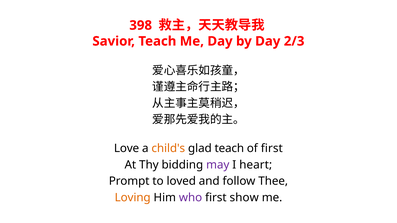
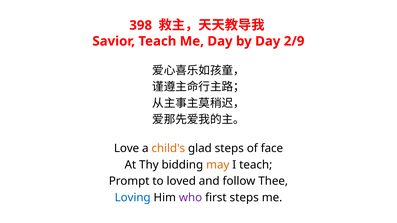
2/3: 2/3 -> 2/9
glad teach: teach -> steps
of first: first -> face
may colour: purple -> orange
I heart: heart -> teach
Loving colour: orange -> blue
first show: show -> steps
